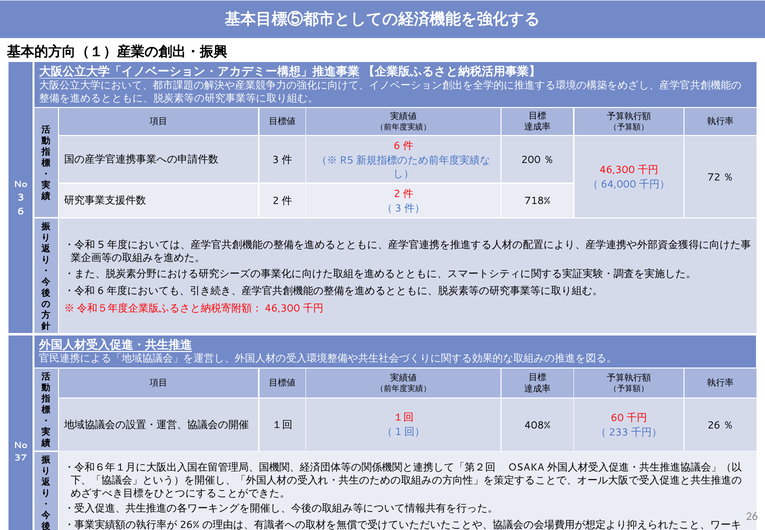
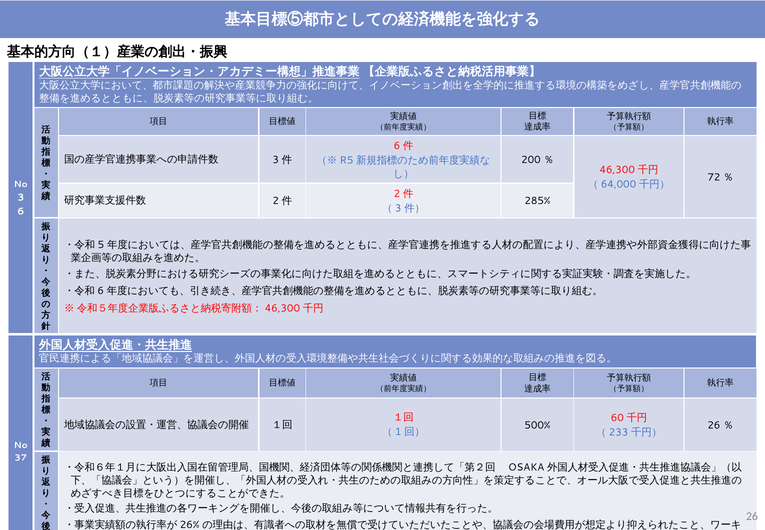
718%: 718% -> 285%
408%: 408% -> 500%
